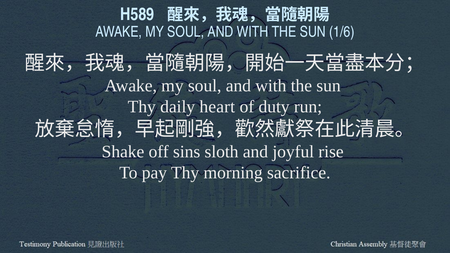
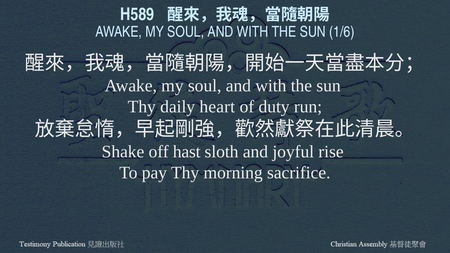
sins: sins -> hast
